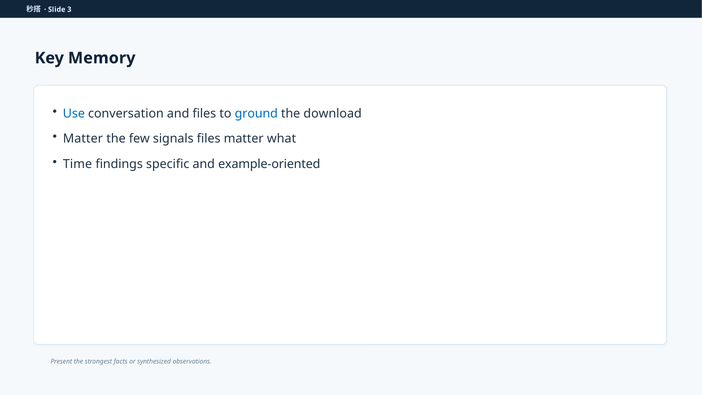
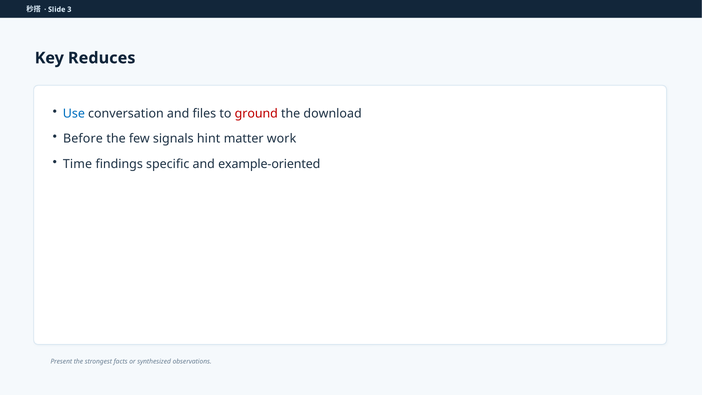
Memory: Memory -> Reduces
ground colour: blue -> red
Matter at (83, 139): Matter -> Before
signals files: files -> hint
what: what -> work
